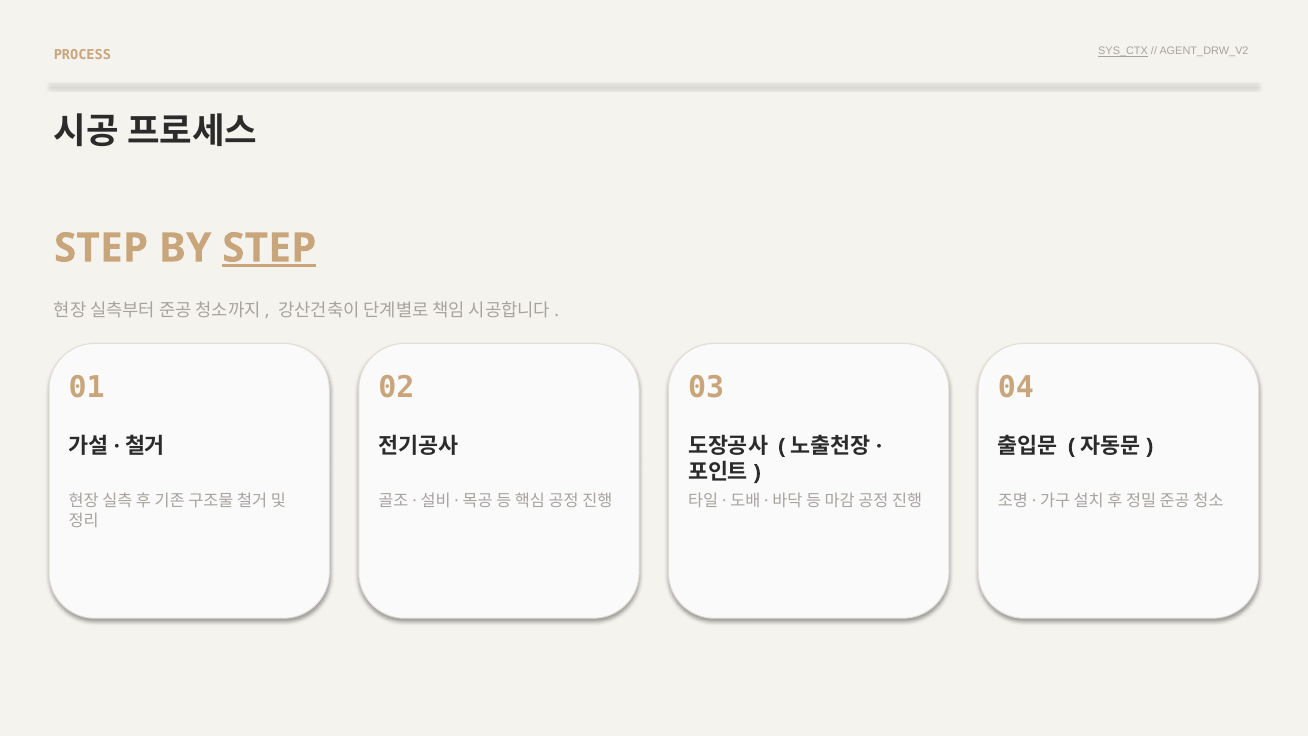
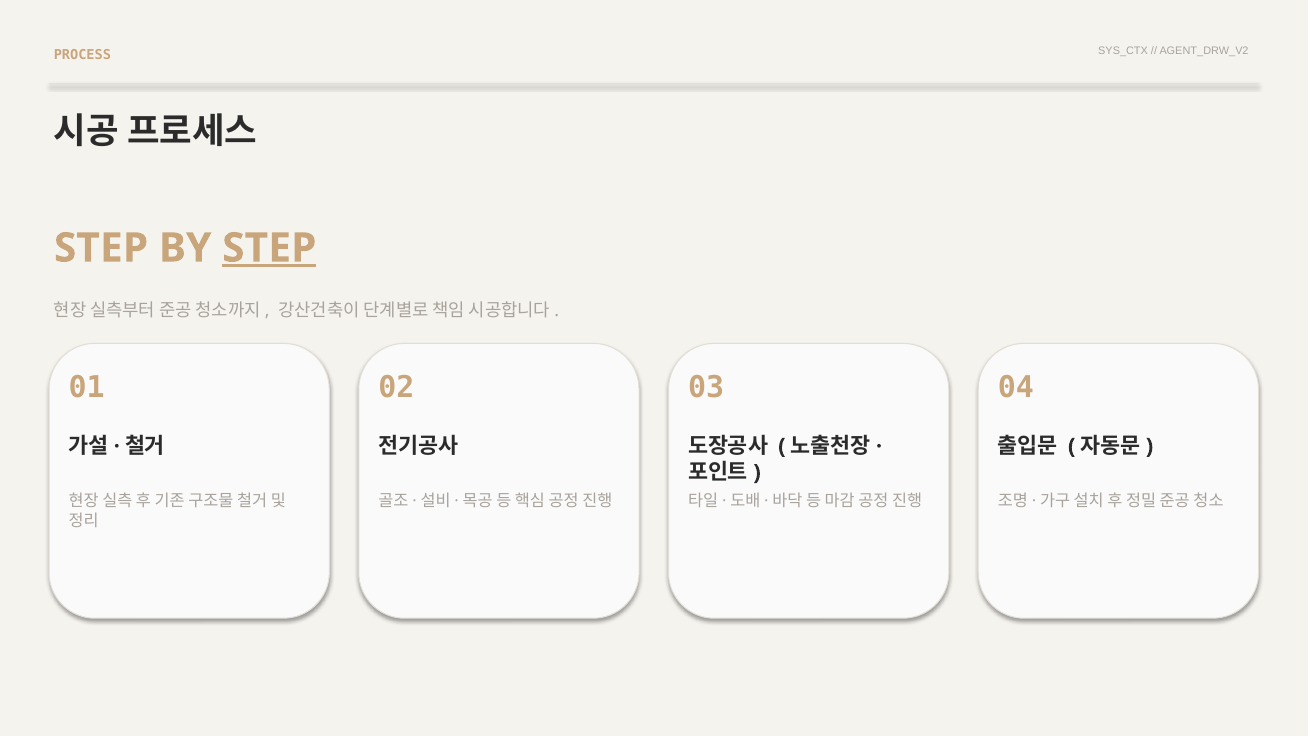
SYS_CTX underline: present -> none
